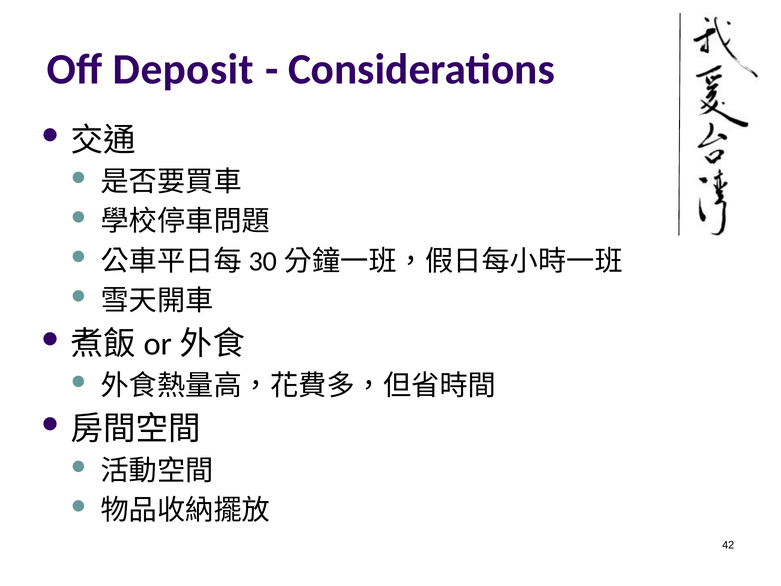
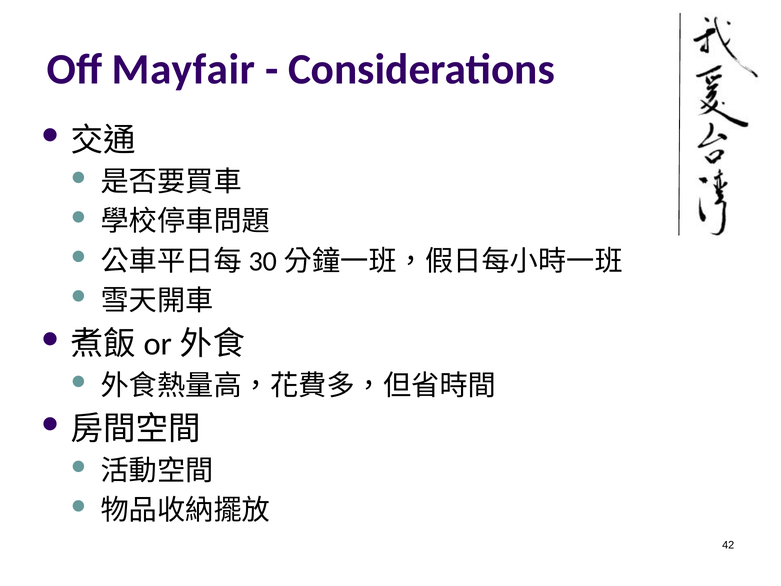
Deposit: Deposit -> Mayfair
